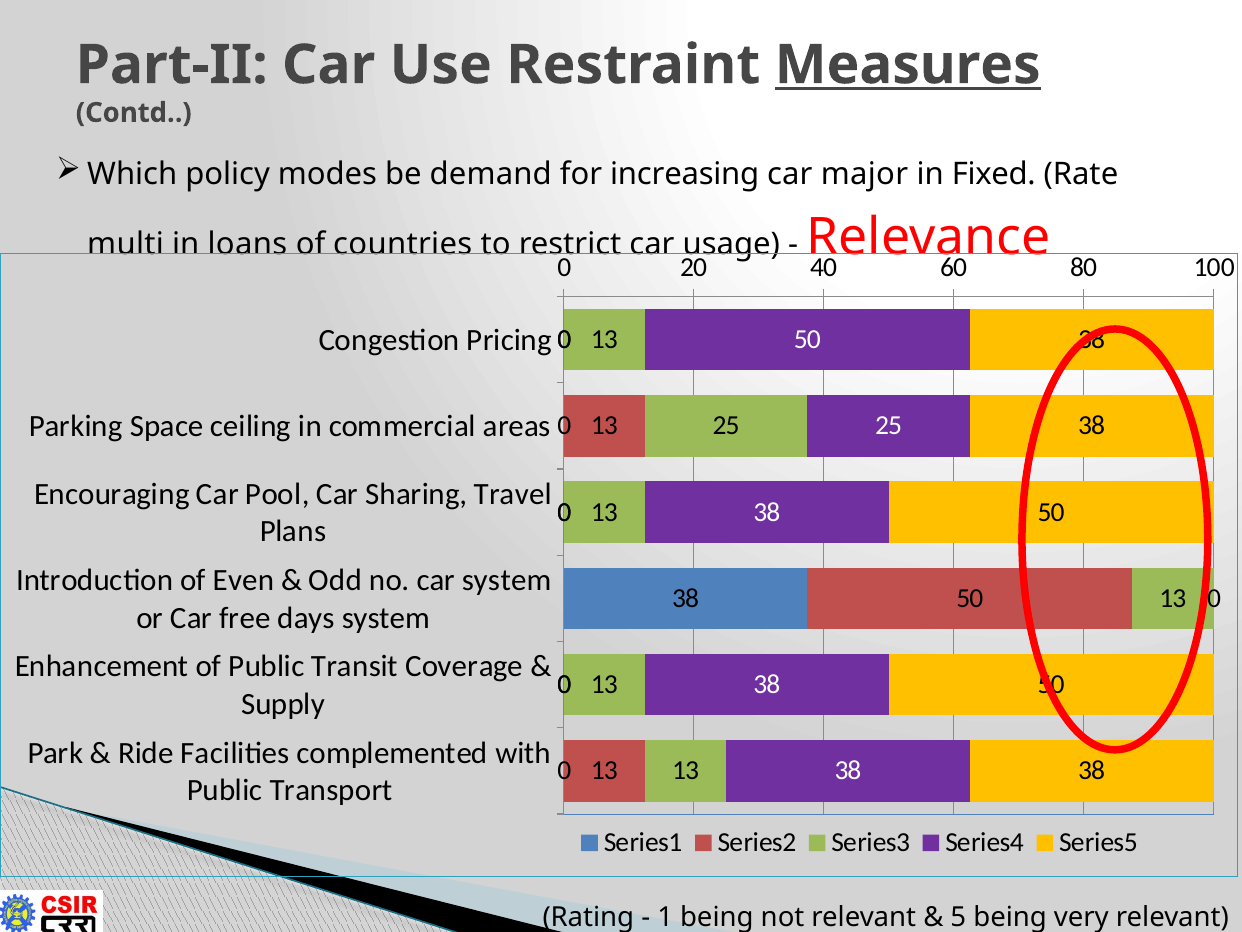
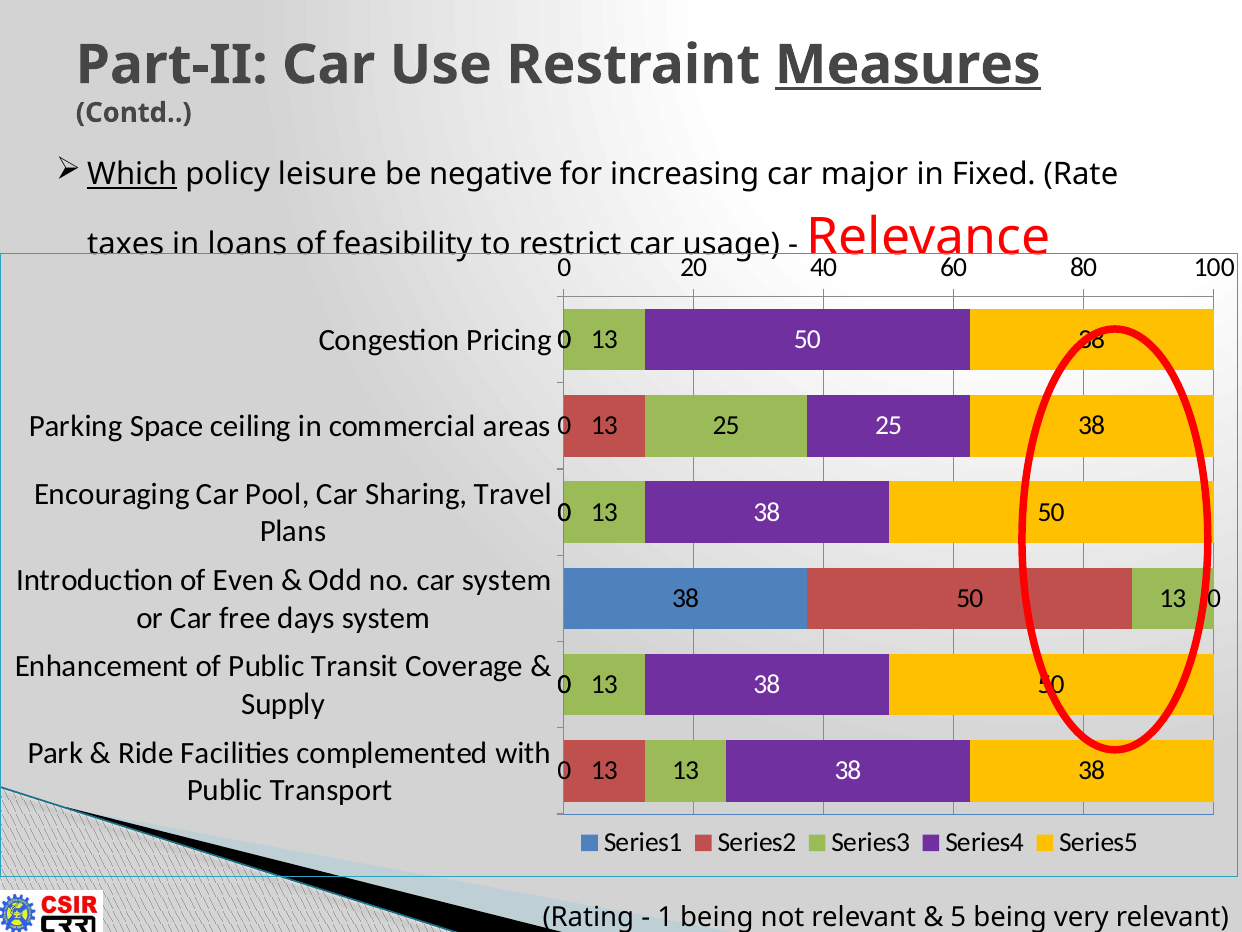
Which underline: none -> present
modes: modes -> leisure
demand: demand -> negative
multi: multi -> taxes
countries: countries -> feasibility
